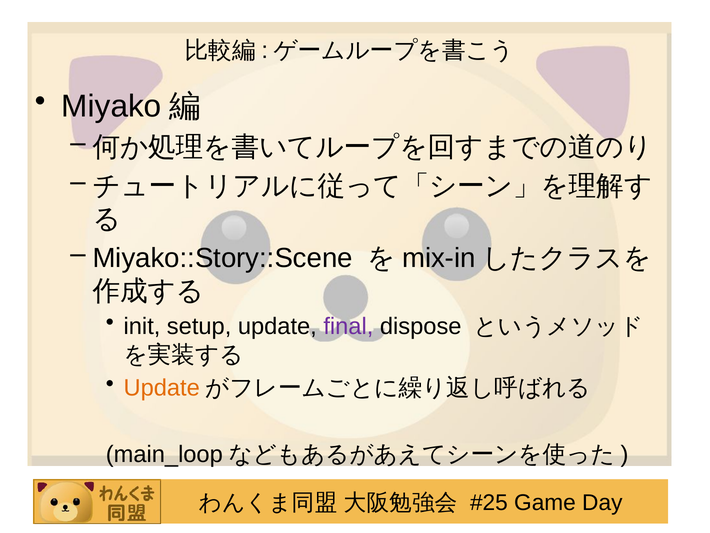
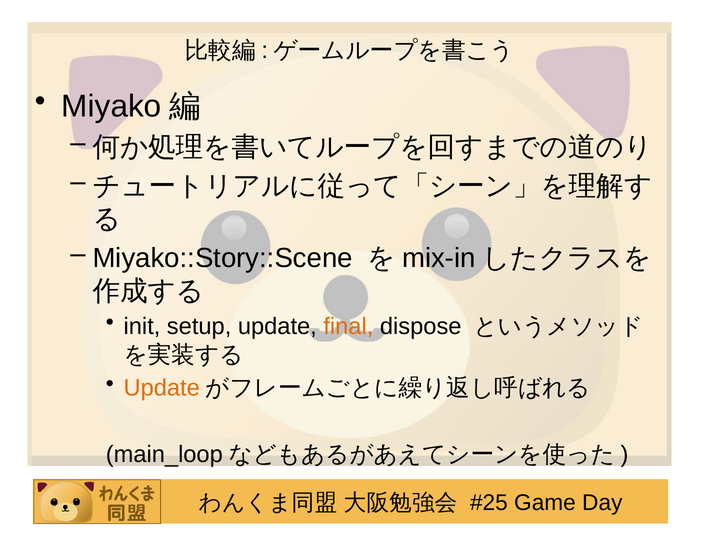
final colour: purple -> orange
